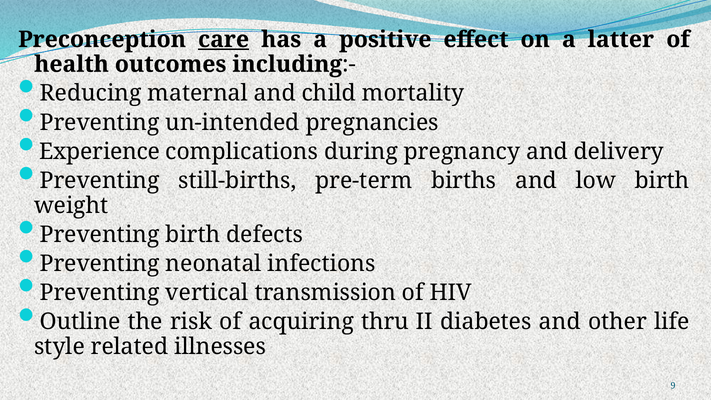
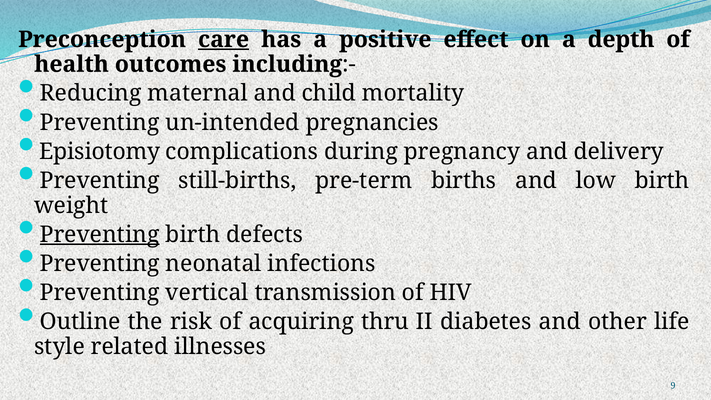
latter: latter -> depth
Experience: Experience -> Episiotomy
Preventing at (100, 234) underline: none -> present
